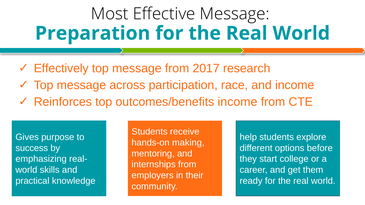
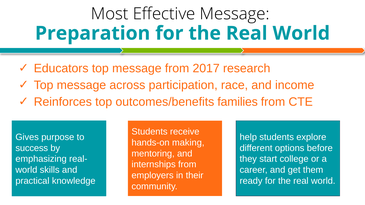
Effectively: Effectively -> Educators
outcomes/benefits income: income -> families
